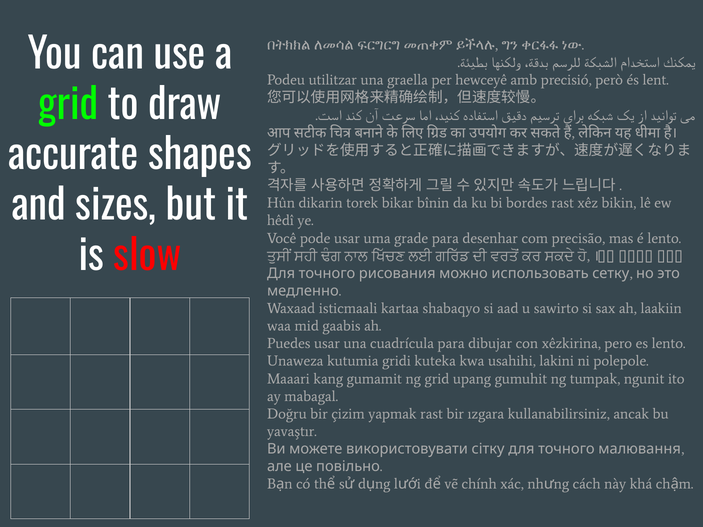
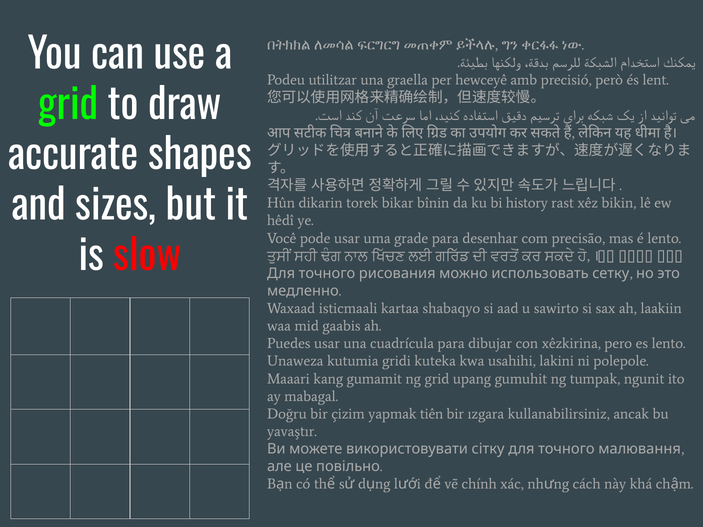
bordes: bordes -> history
yapmak rast: rast -> tiên
